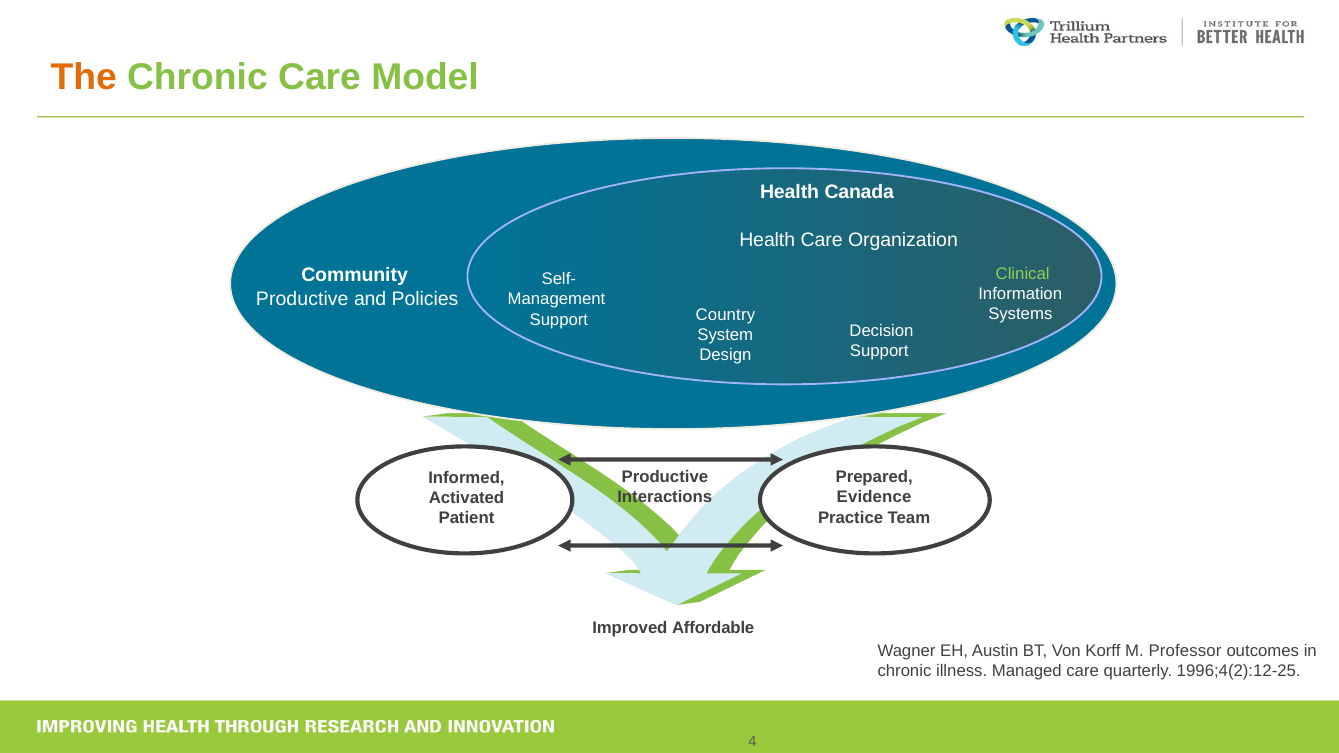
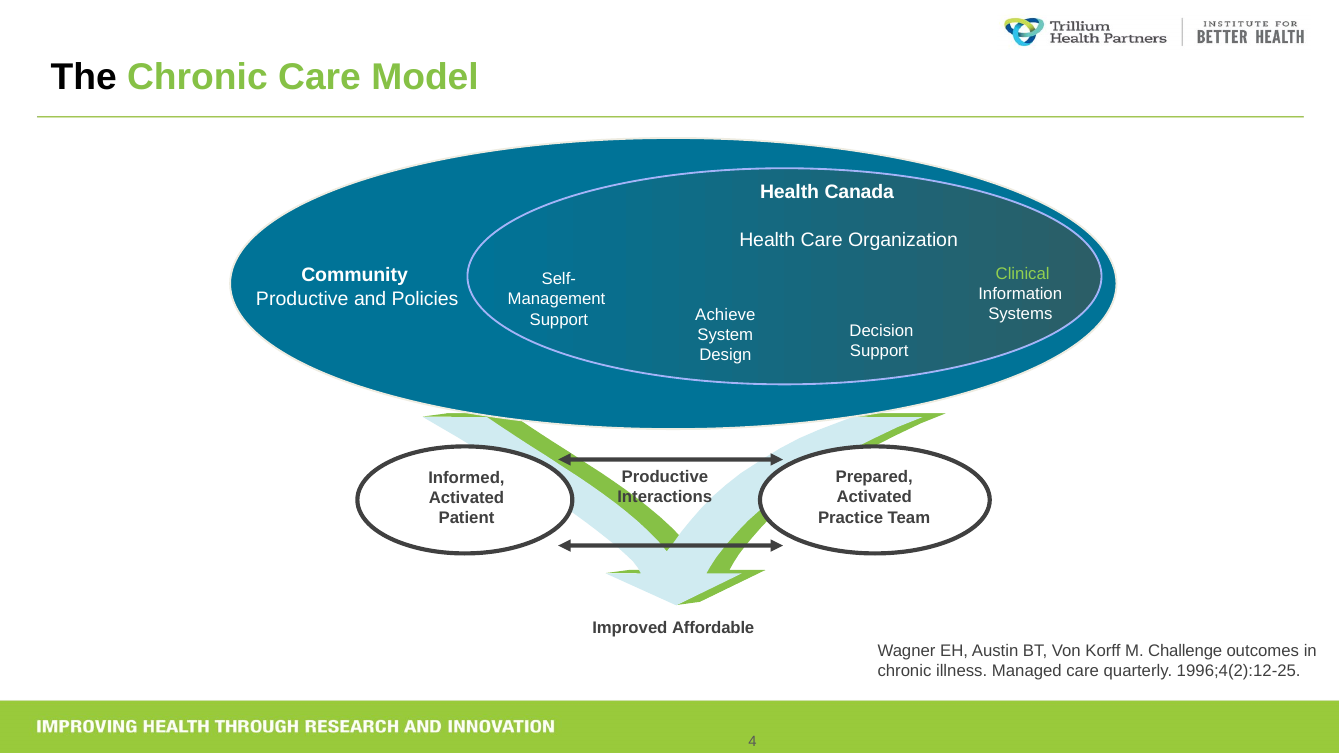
The colour: orange -> black
Country: Country -> Achieve
Evidence at (874, 498): Evidence -> Activated
Professor: Professor -> Challenge
